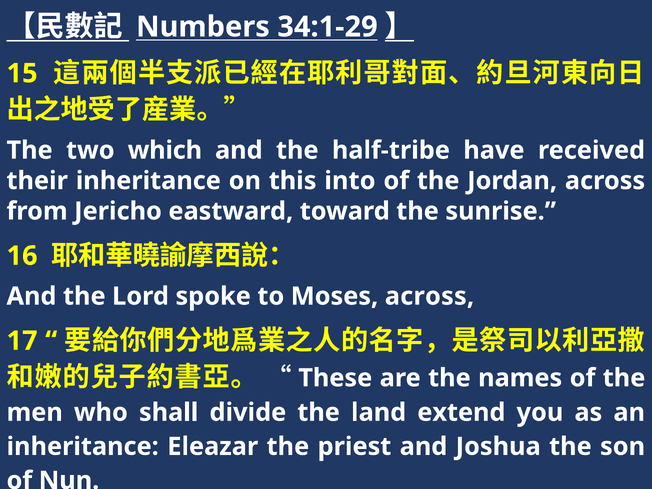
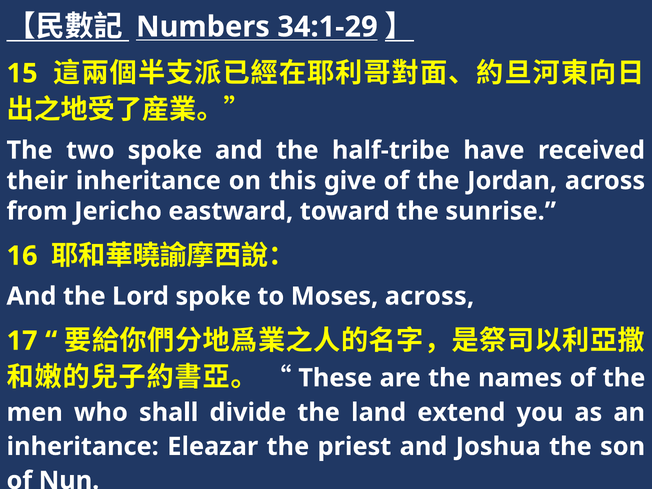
two which: which -> spoke
into: into -> give
